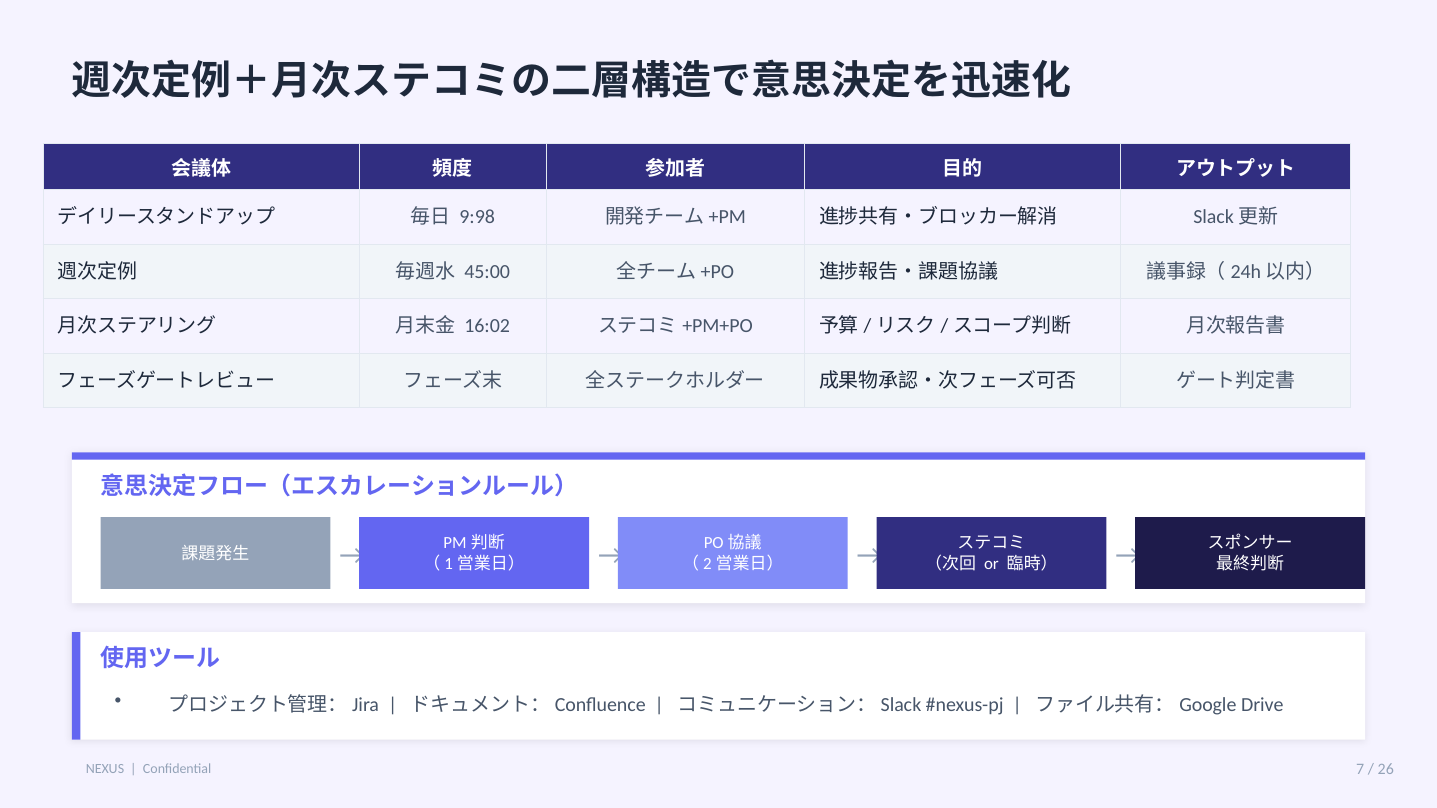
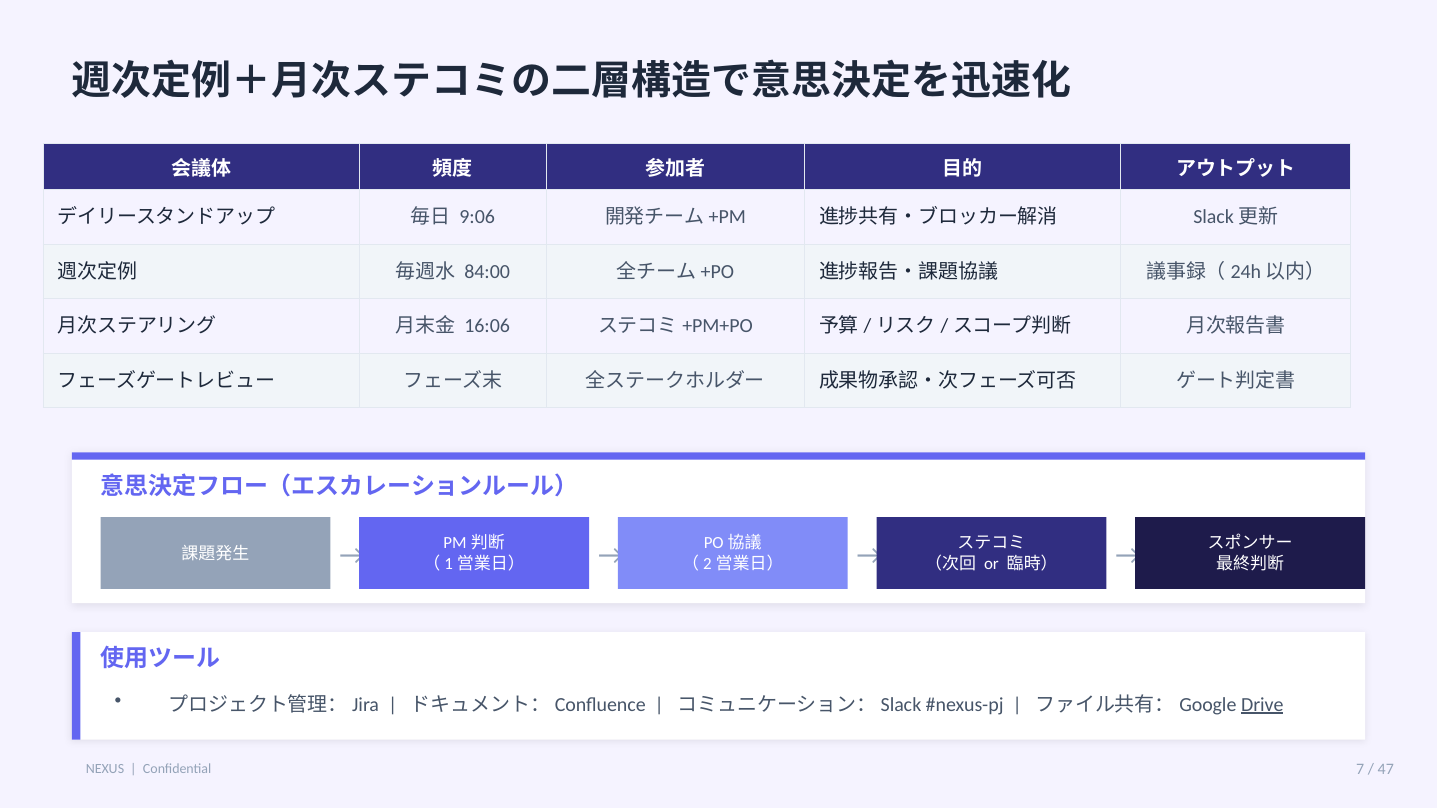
9:98: 9:98 -> 9:06
45:00: 45:00 -> 84:00
16:02: 16:02 -> 16:06
Drive underline: none -> present
26: 26 -> 47
